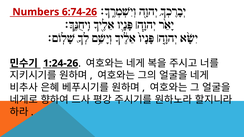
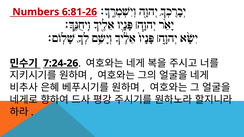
6:74-26: 6:74-26 -> 6:81-26
1:24-26: 1:24-26 -> 7:24-26
